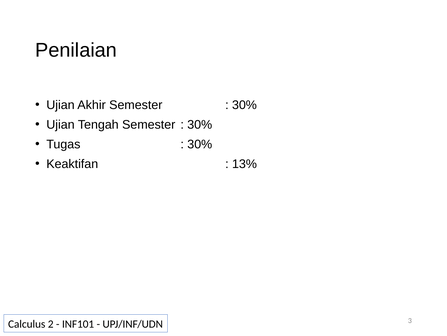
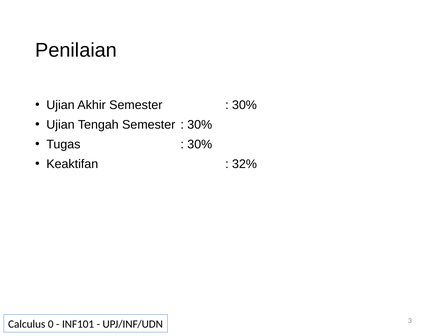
13%: 13% -> 32%
2: 2 -> 0
